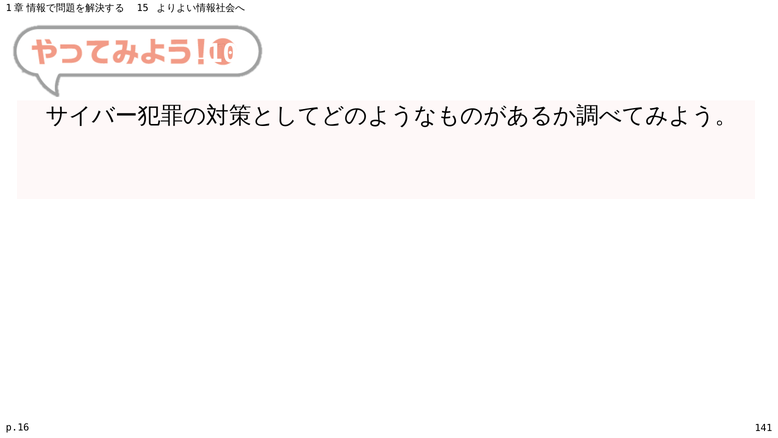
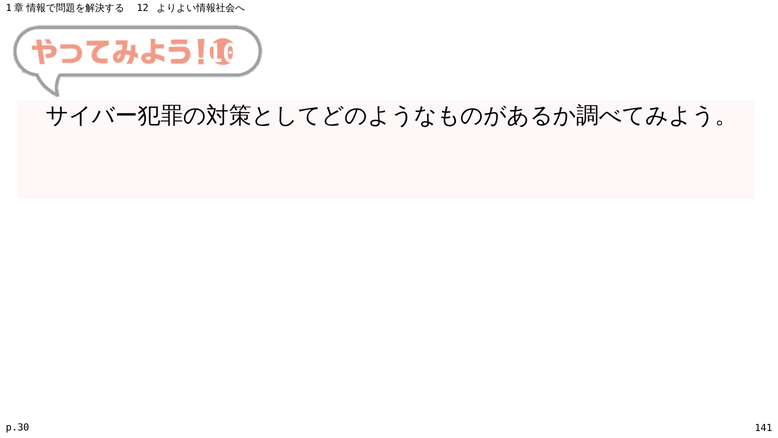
15: 15 -> 12
p.16: p.16 -> p.30
